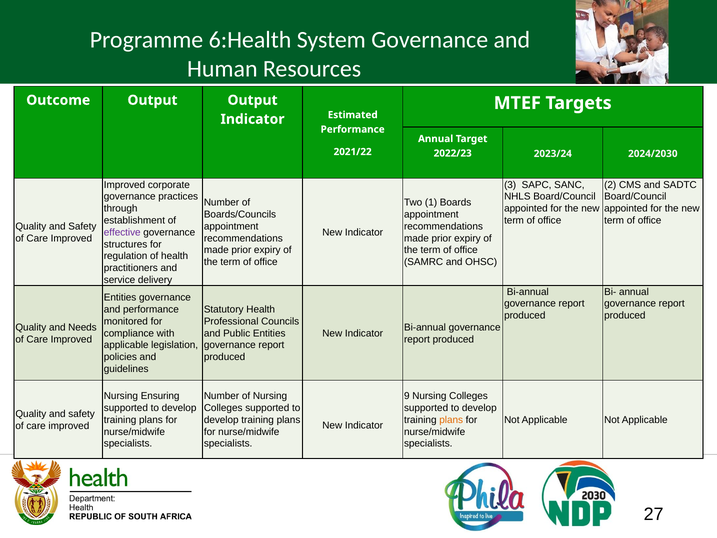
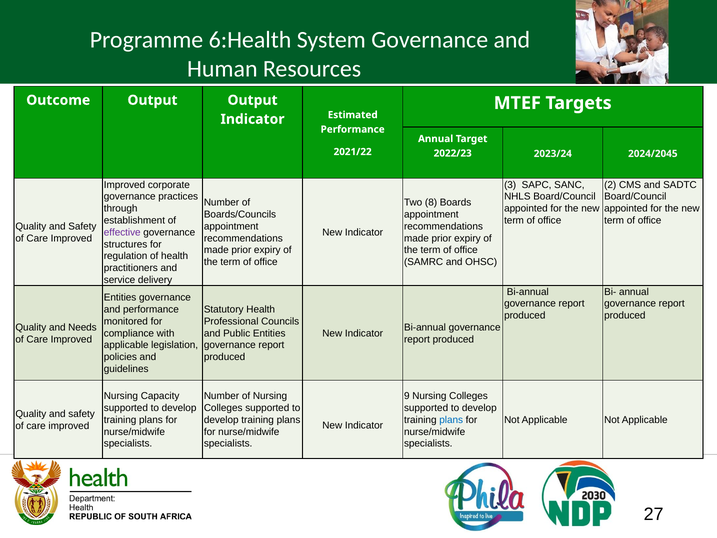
2024/2030: 2024/2030 -> 2024/2045
1: 1 -> 8
Ensuring: Ensuring -> Capacity
plans at (451, 420) colour: orange -> blue
